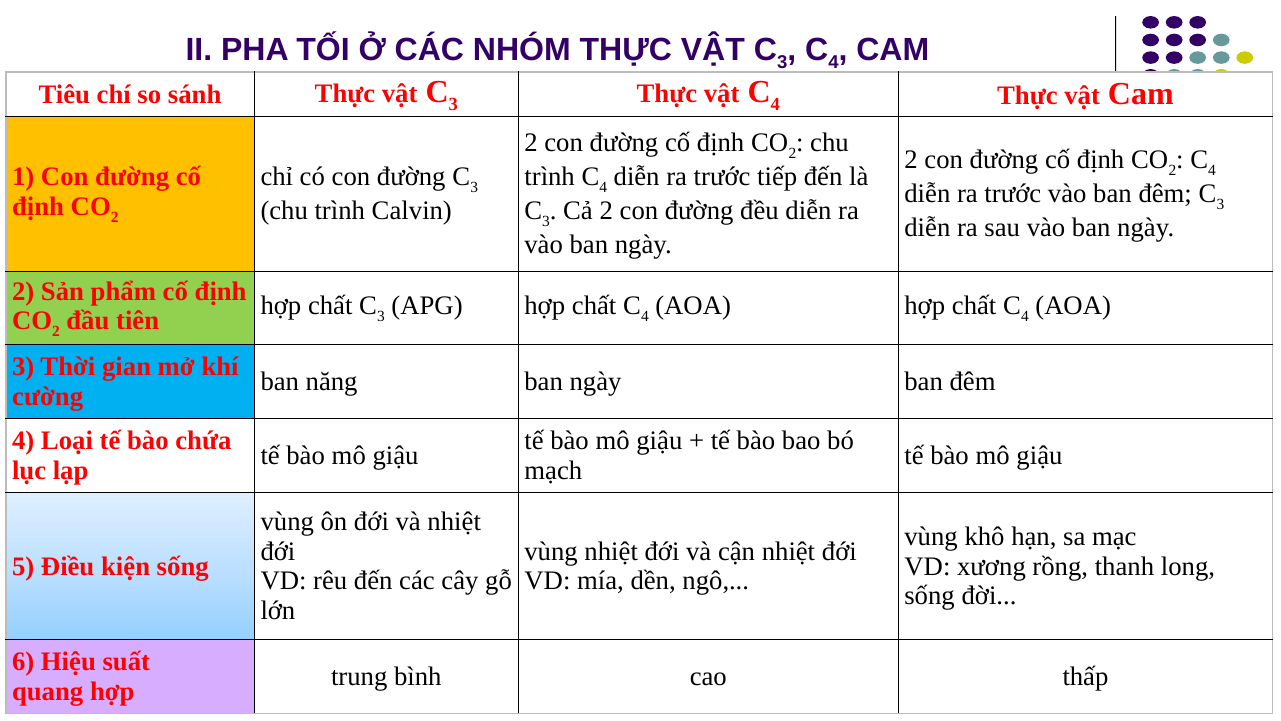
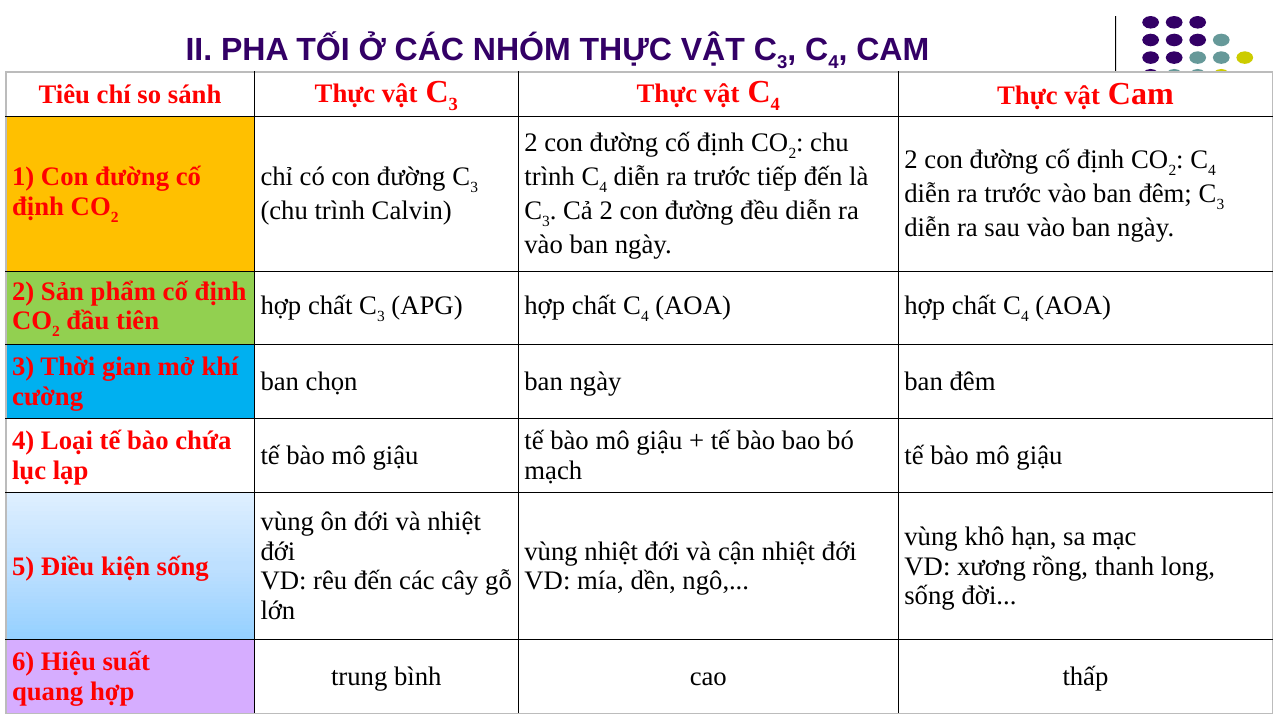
năng: năng -> chọn
